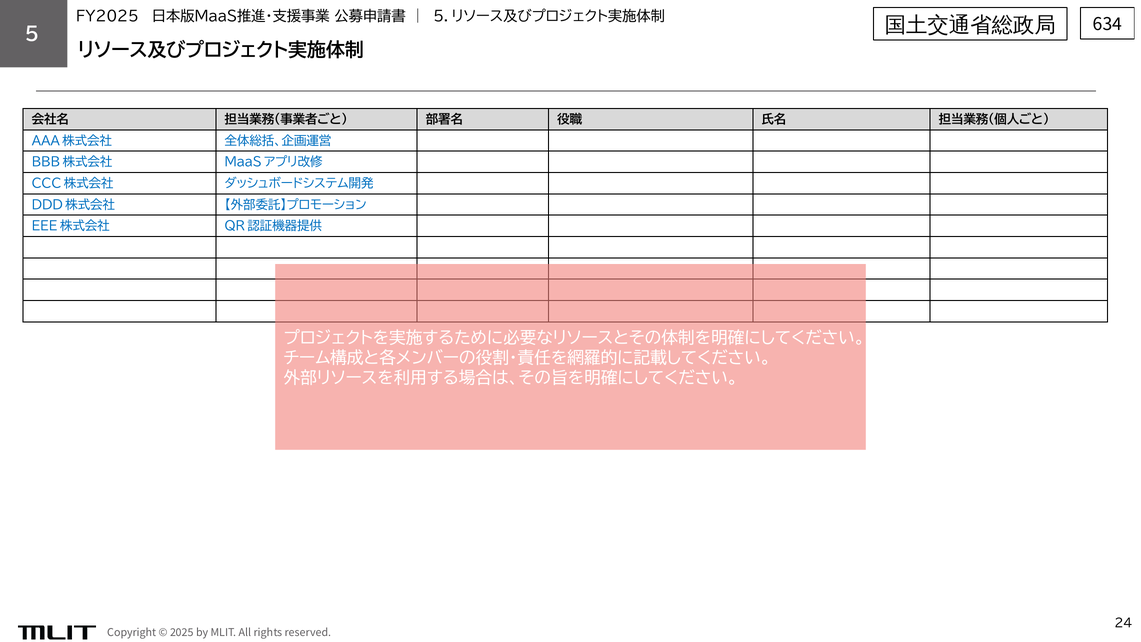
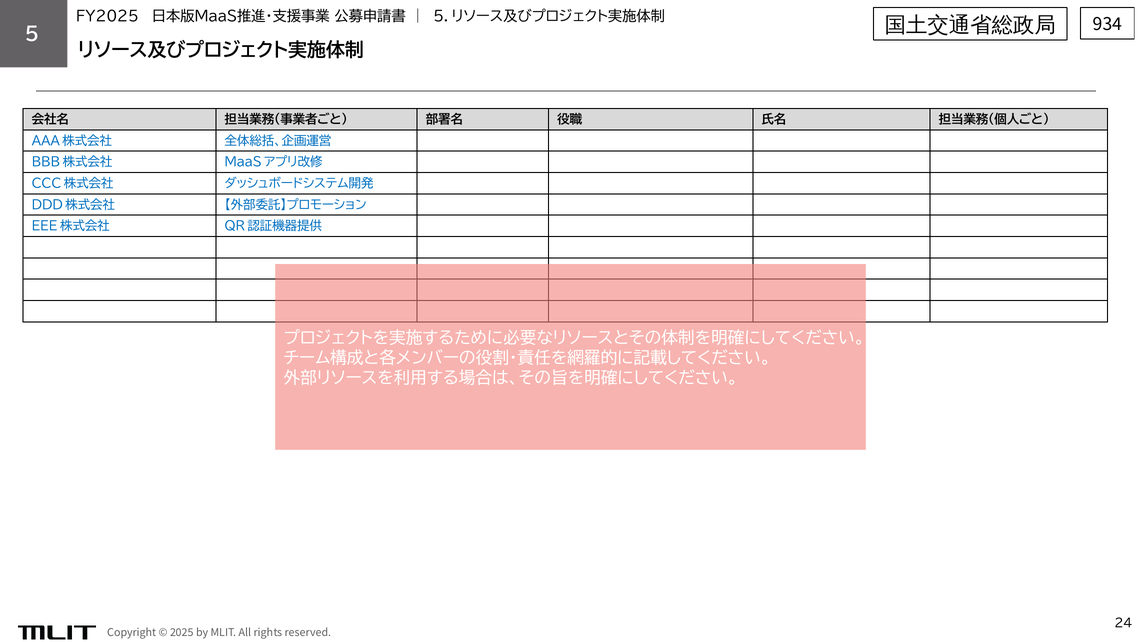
634: 634 -> 934
